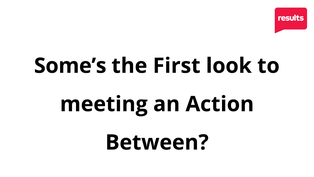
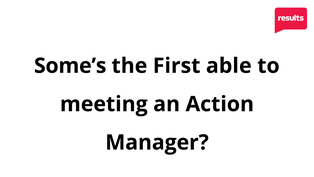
look: look -> able
Between: Between -> Manager
